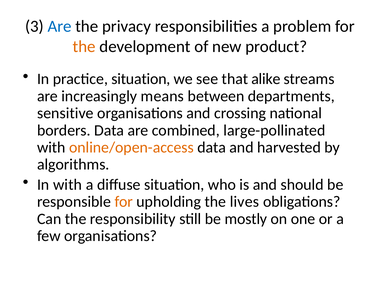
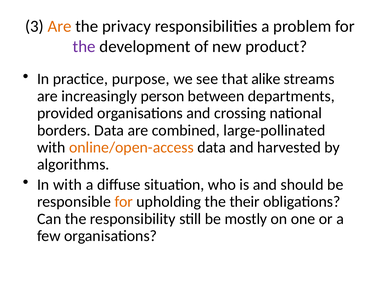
Are at (60, 26) colour: blue -> orange
the at (84, 46) colour: orange -> purple
practice situation: situation -> purpose
means: means -> person
sensitive: sensitive -> provided
lives: lives -> their
